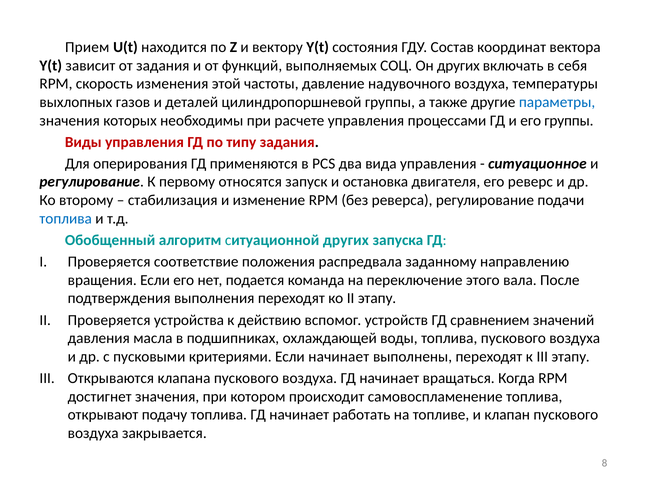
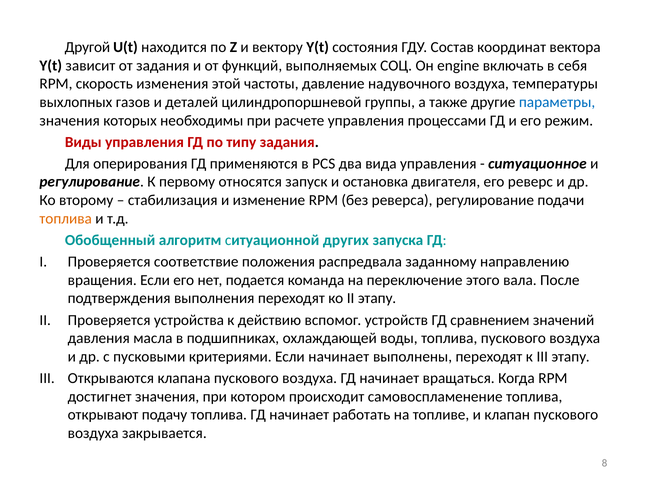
Прием: Прием -> Другой
Он других: других -> engine
его группы: группы -> режим
топлива at (66, 218) colour: blue -> orange
